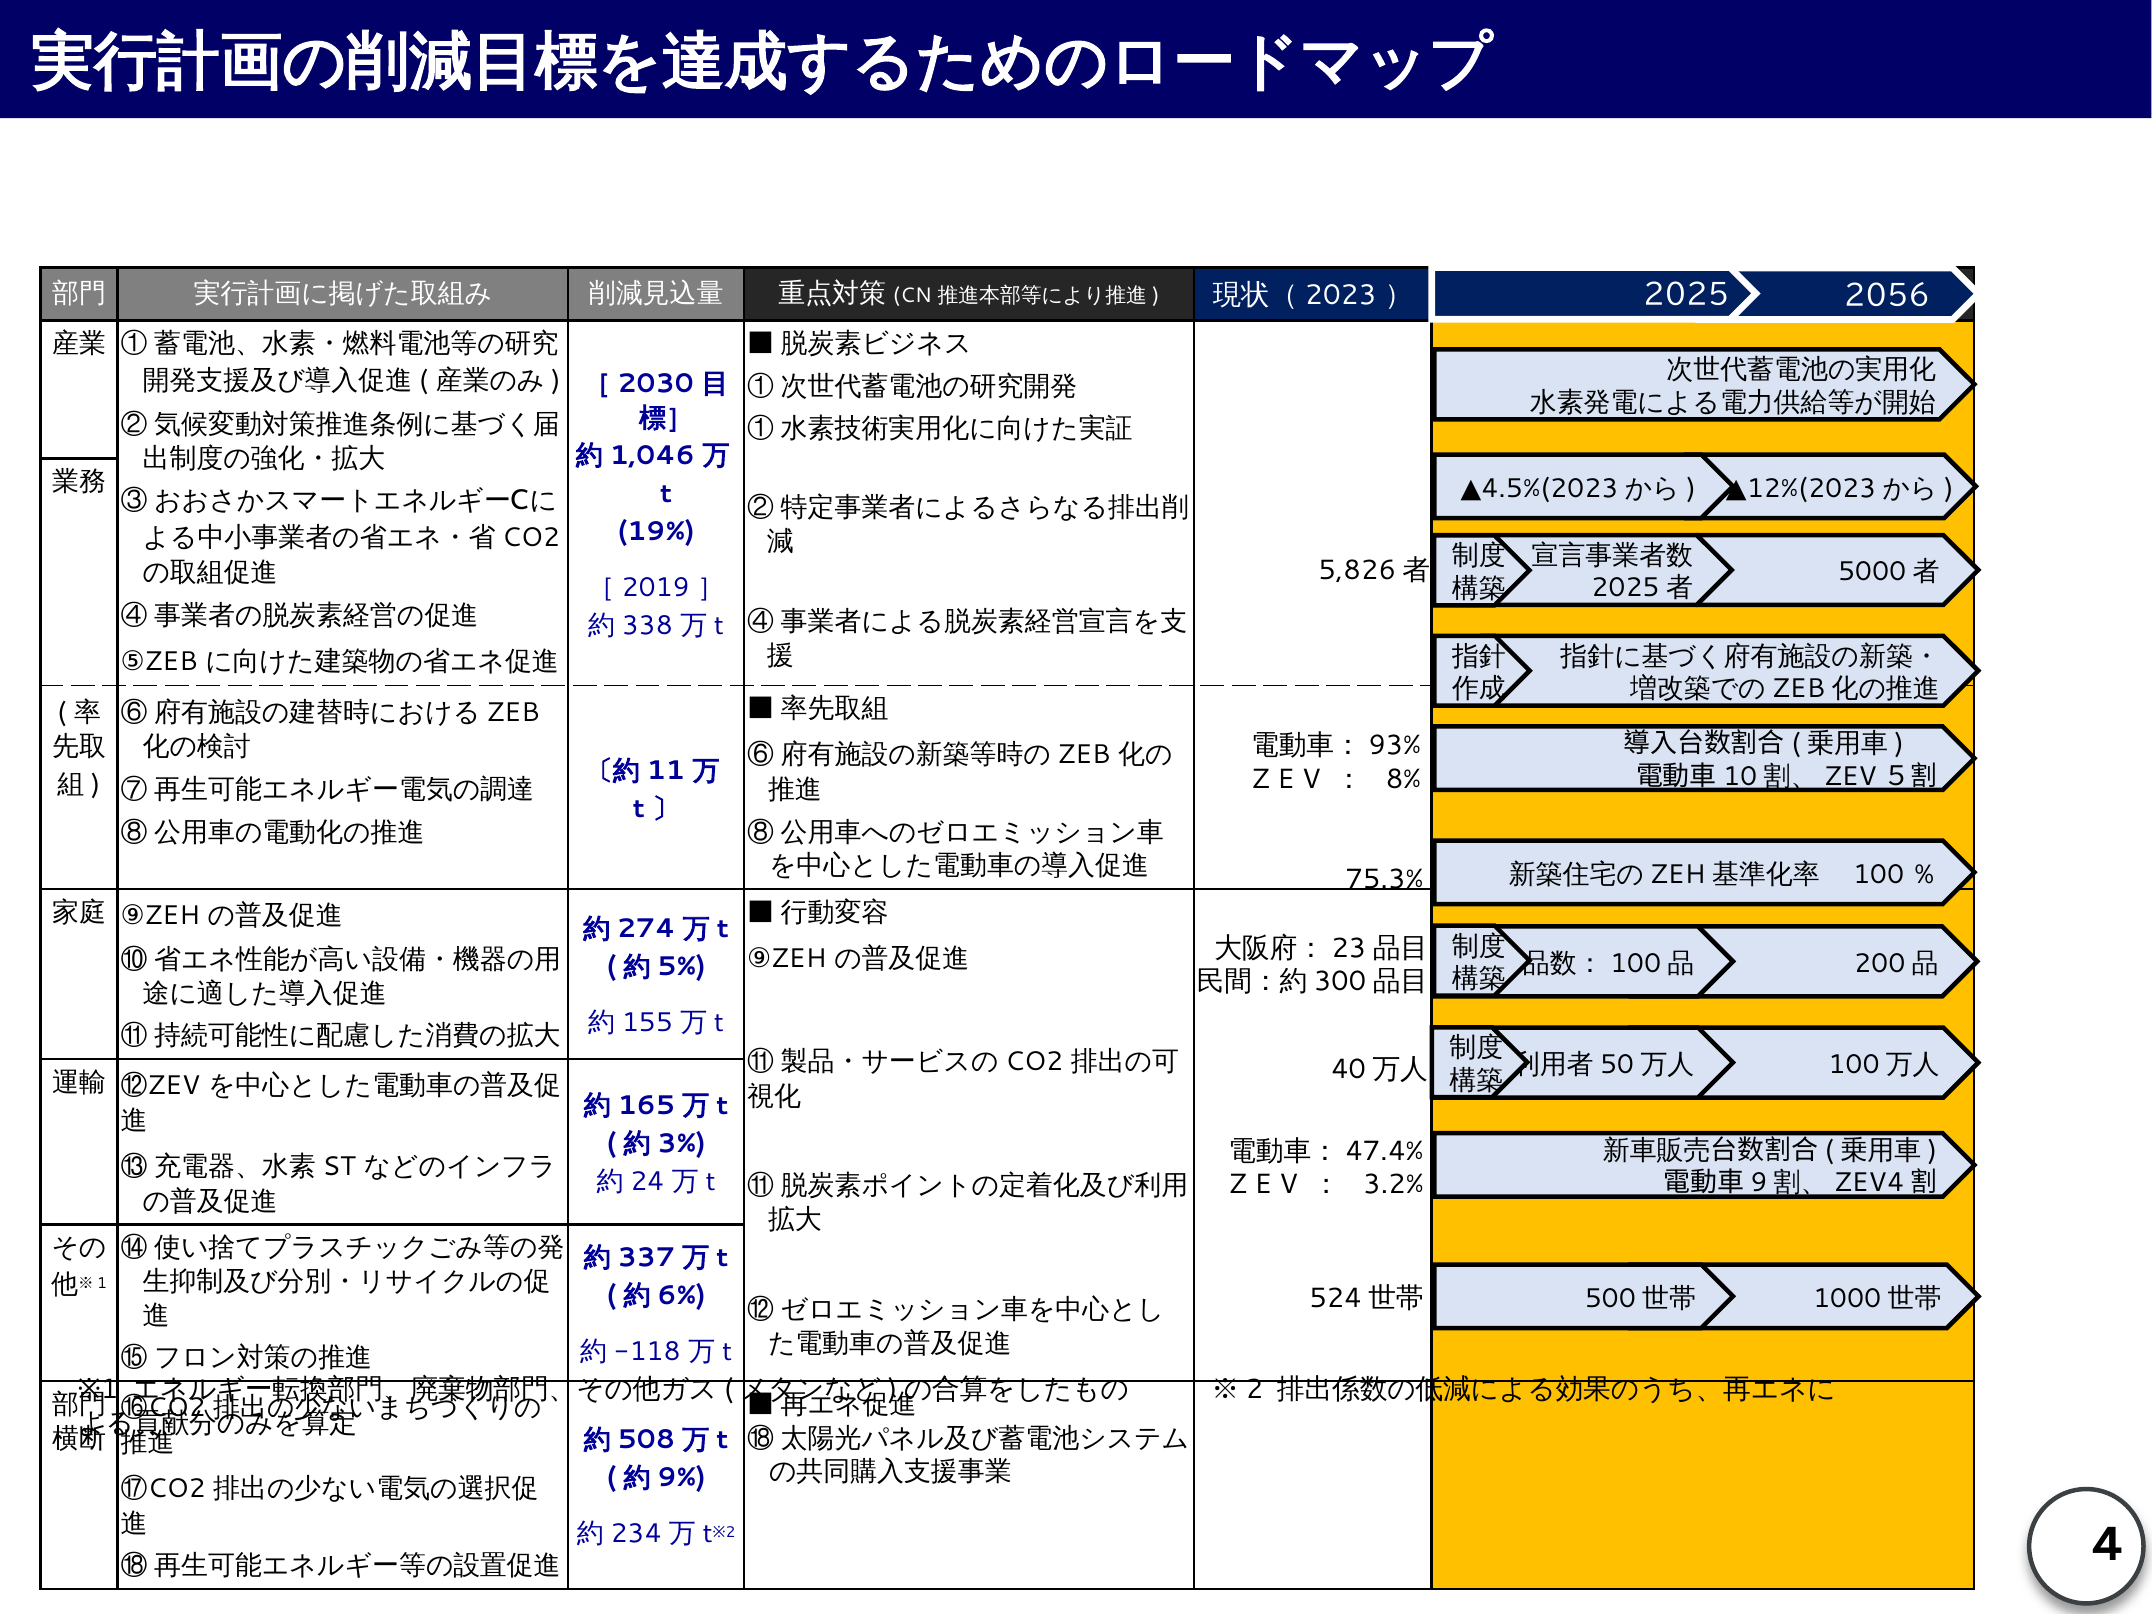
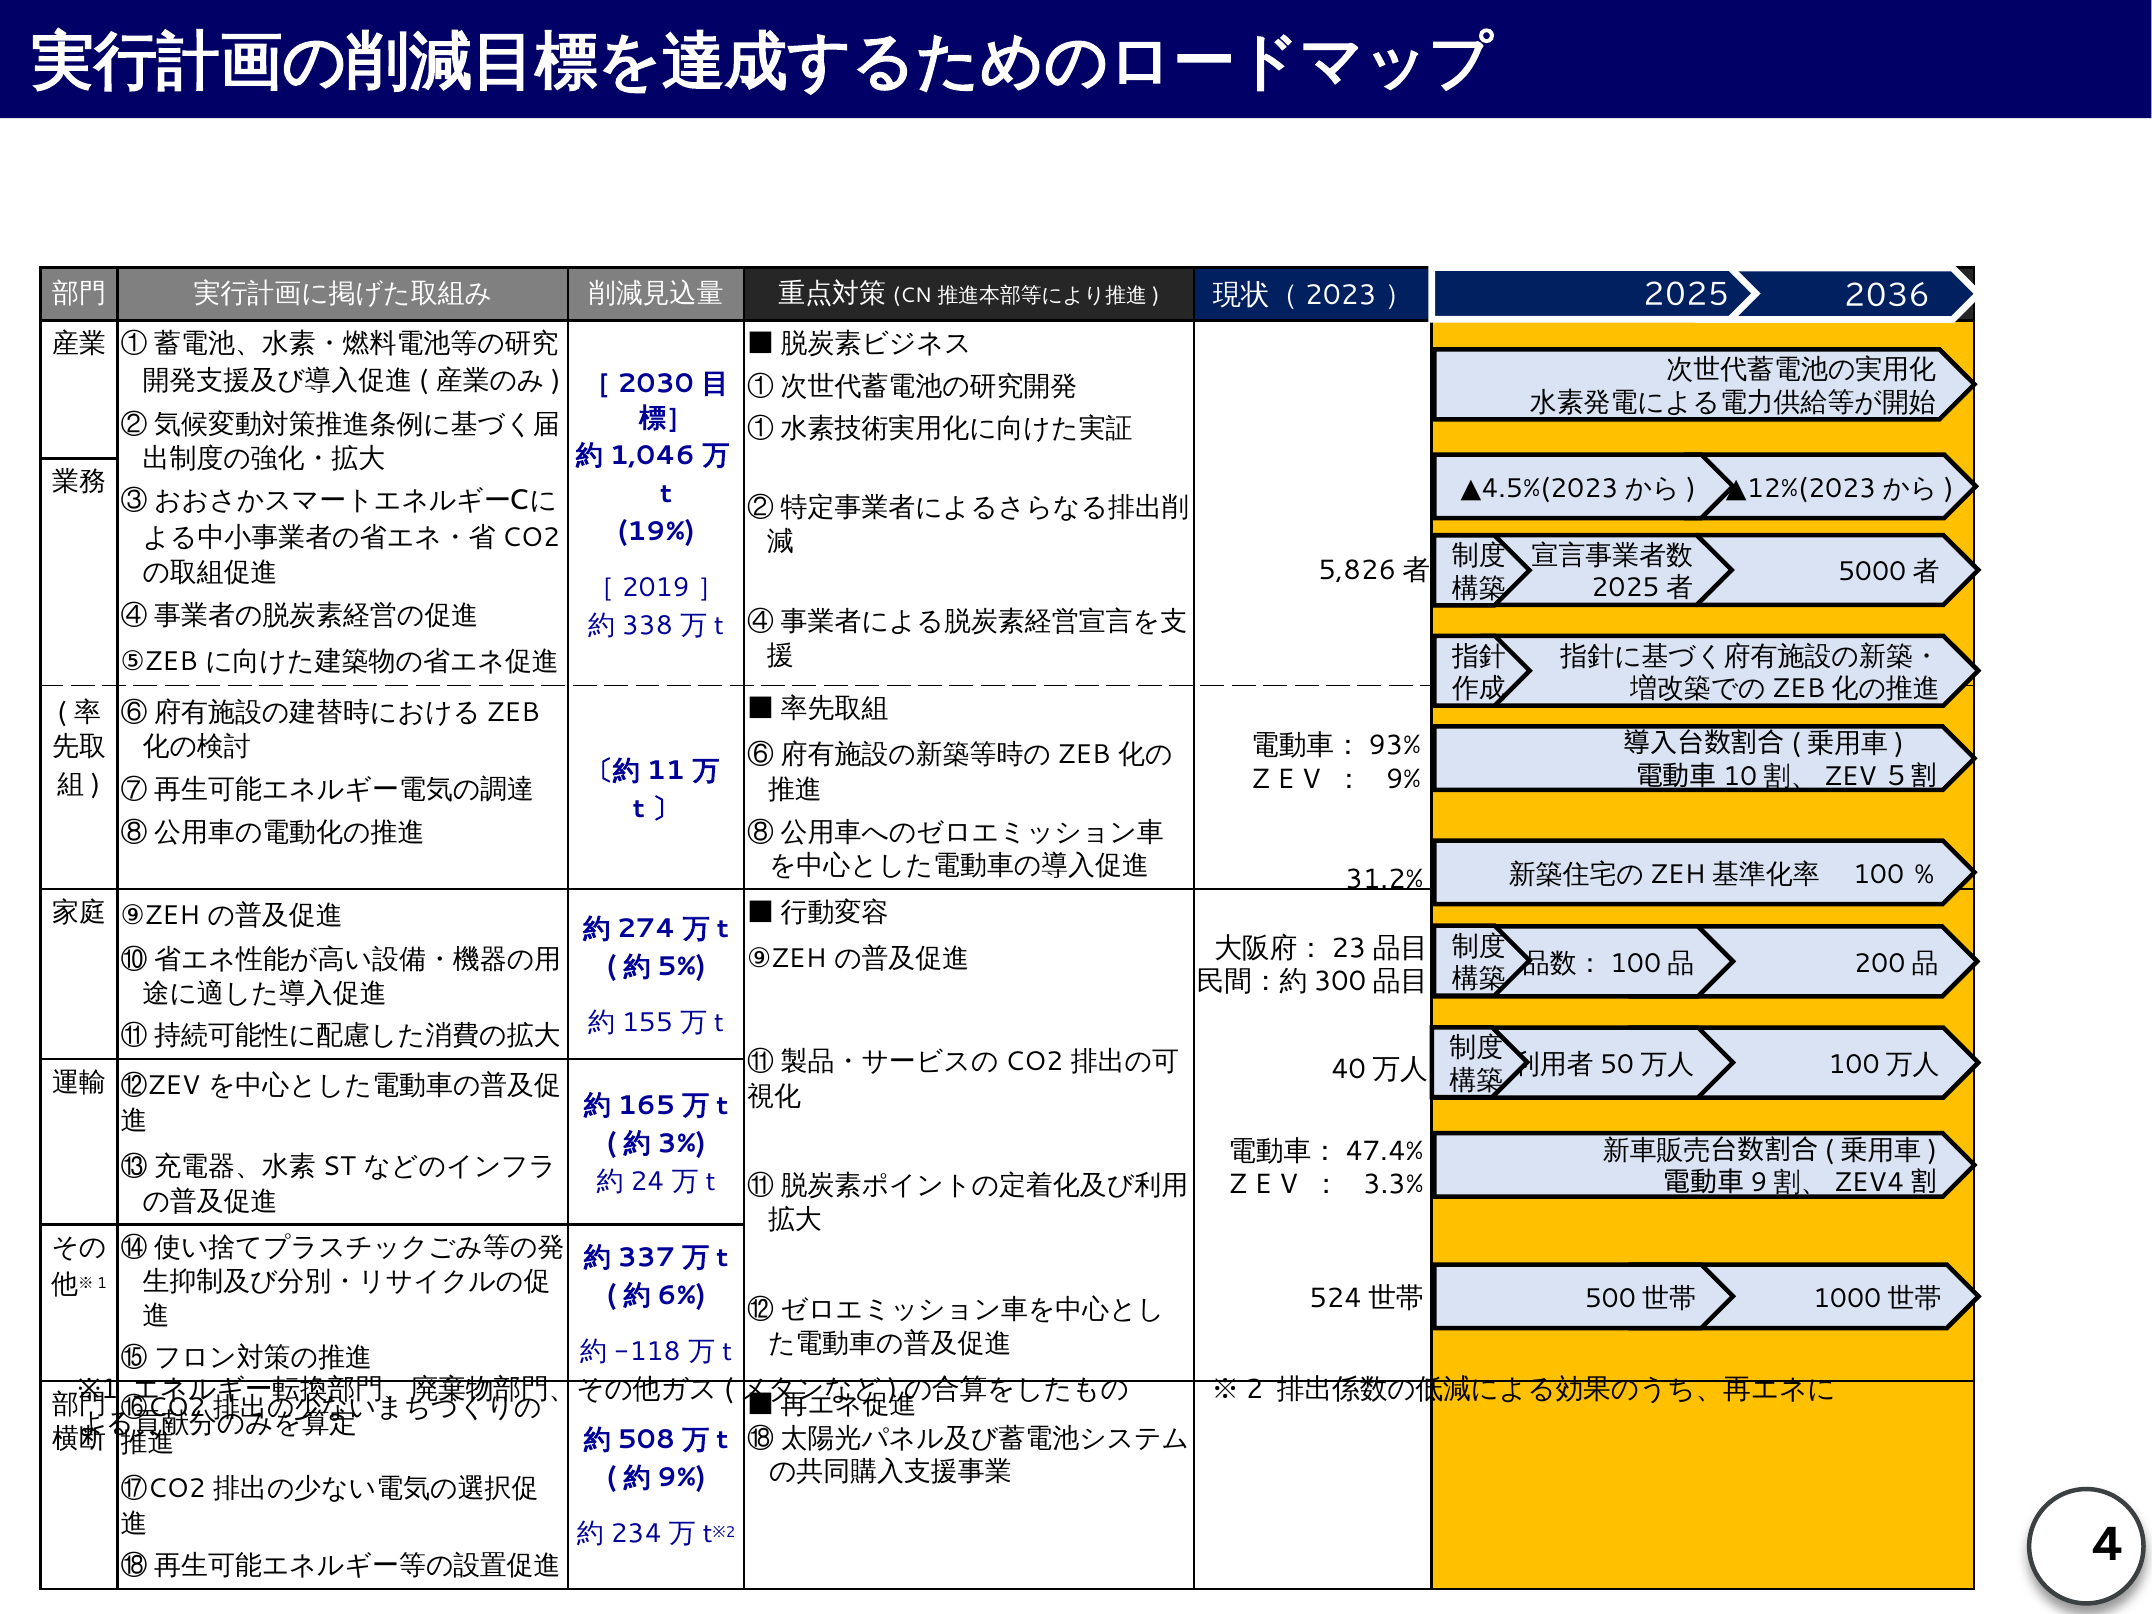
2056: 2056 -> 2036
8%: 8% -> 9%
75.3%: 75.3% -> 31.2%
3.2%: 3.2% -> 3.3%
